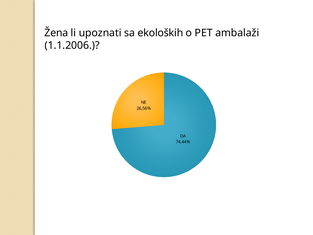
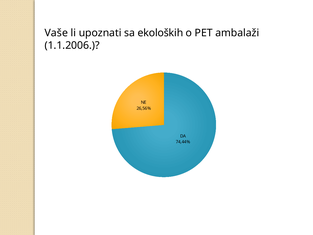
Žena: Žena -> Vaše
